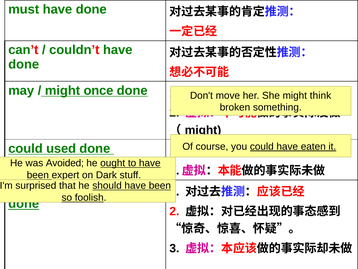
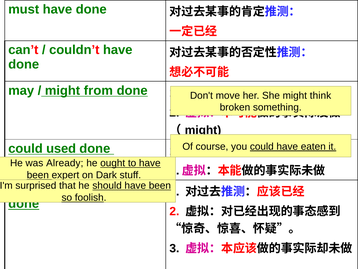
once: once -> from
Avoided: Avoided -> Already
